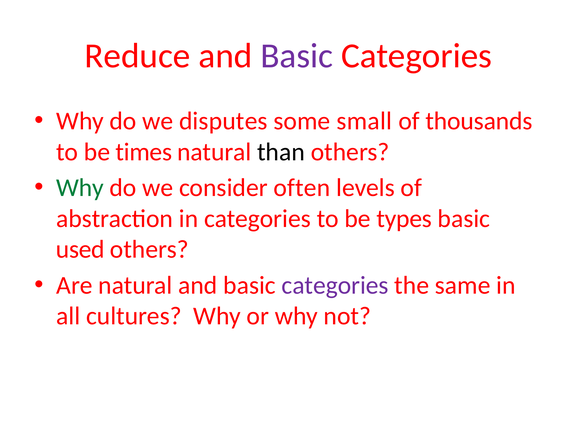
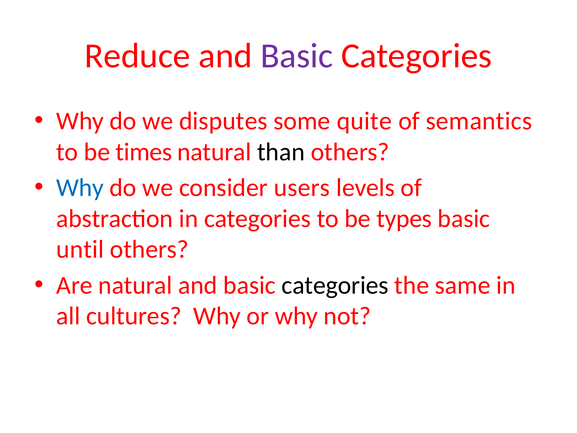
small: small -> quite
thousands: thousands -> semantics
Why at (80, 188) colour: green -> blue
often: often -> users
used: used -> until
categories at (335, 285) colour: purple -> black
